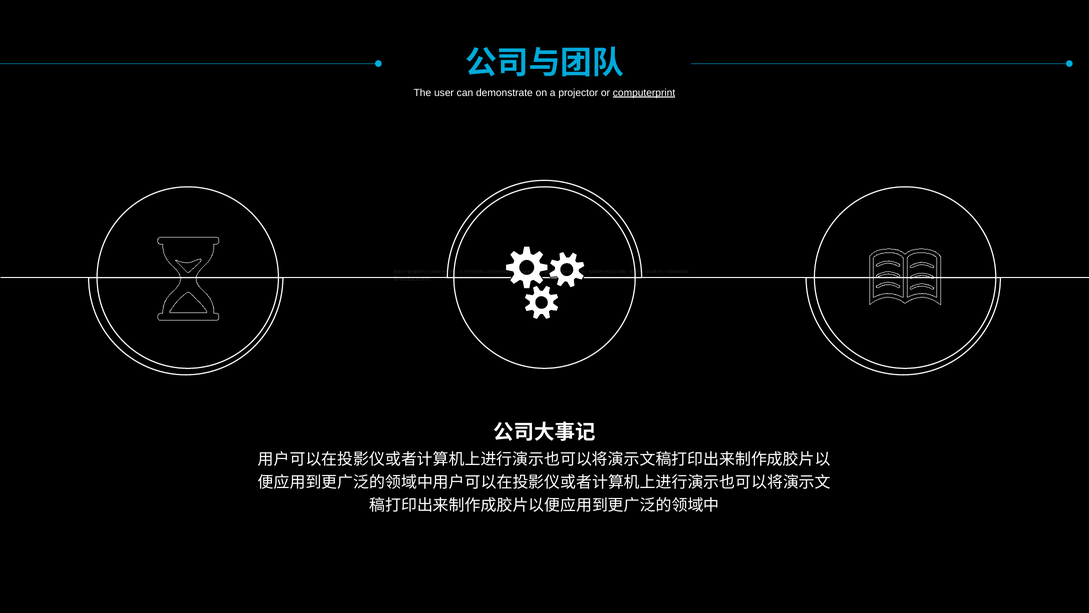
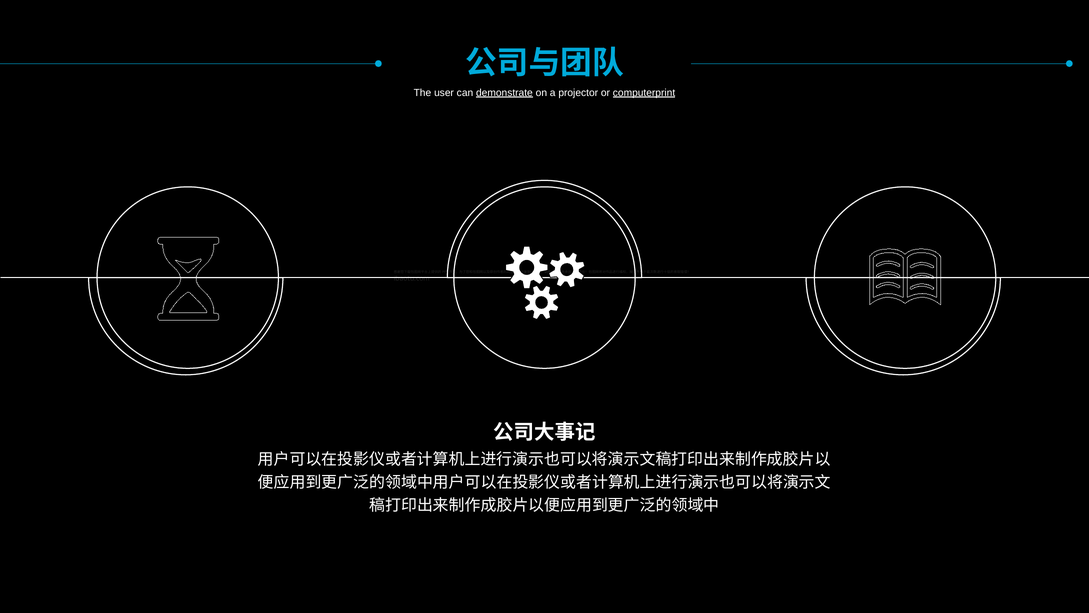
demonstrate underline: none -> present
